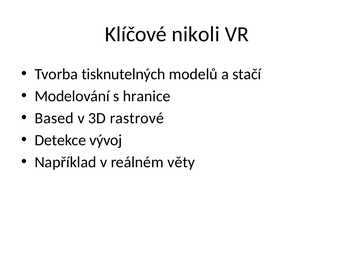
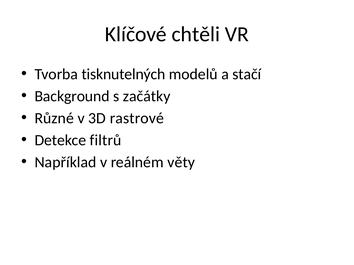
nikoli: nikoli -> chtěli
Modelování: Modelování -> Background
hranice: hranice -> začátky
Based: Based -> Různé
vývoj: vývoj -> filtrů
